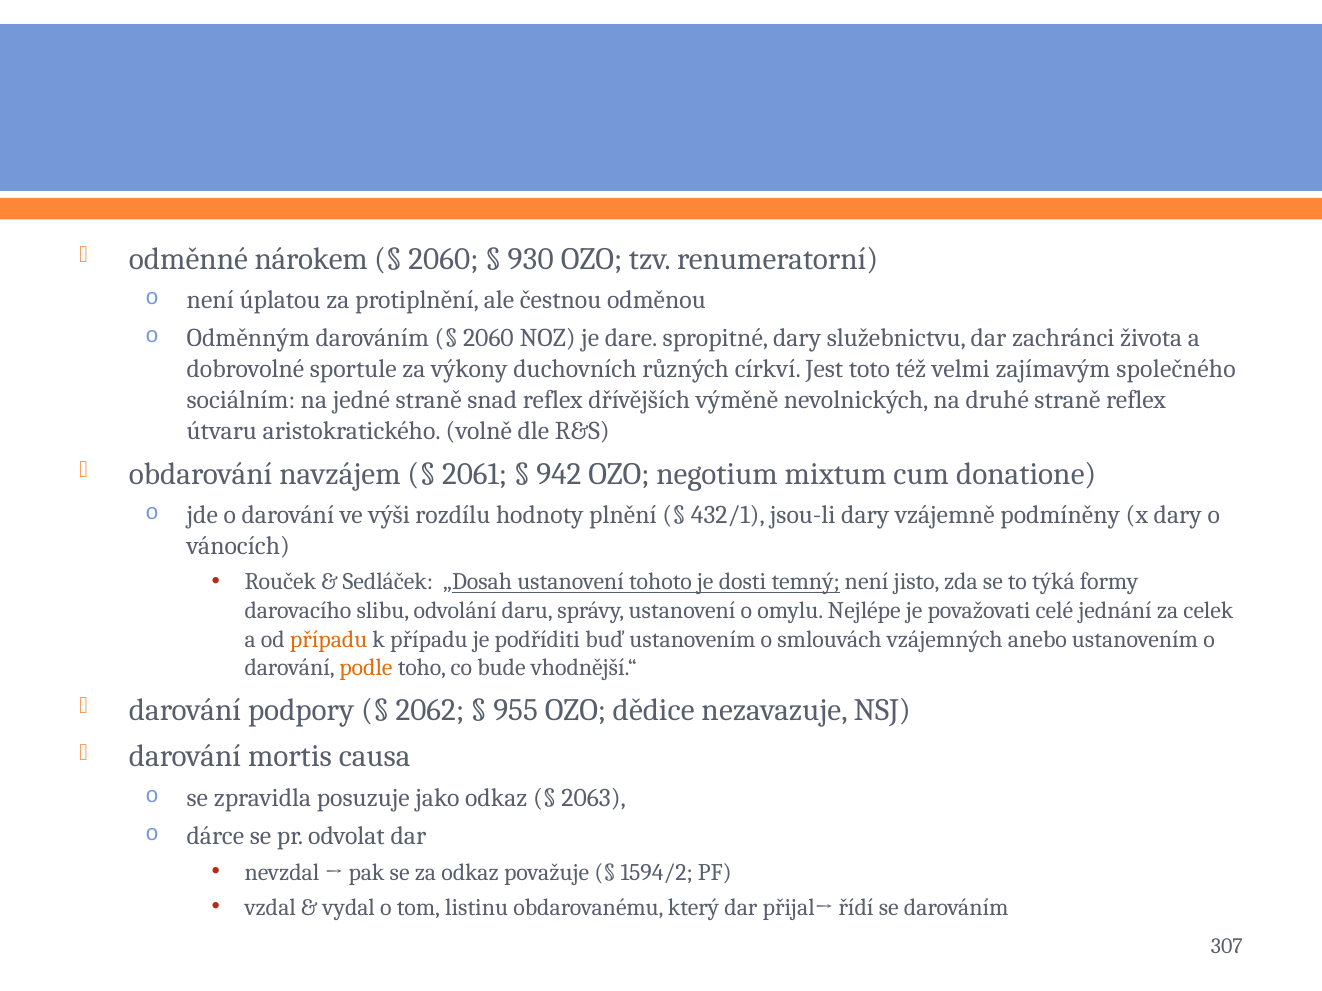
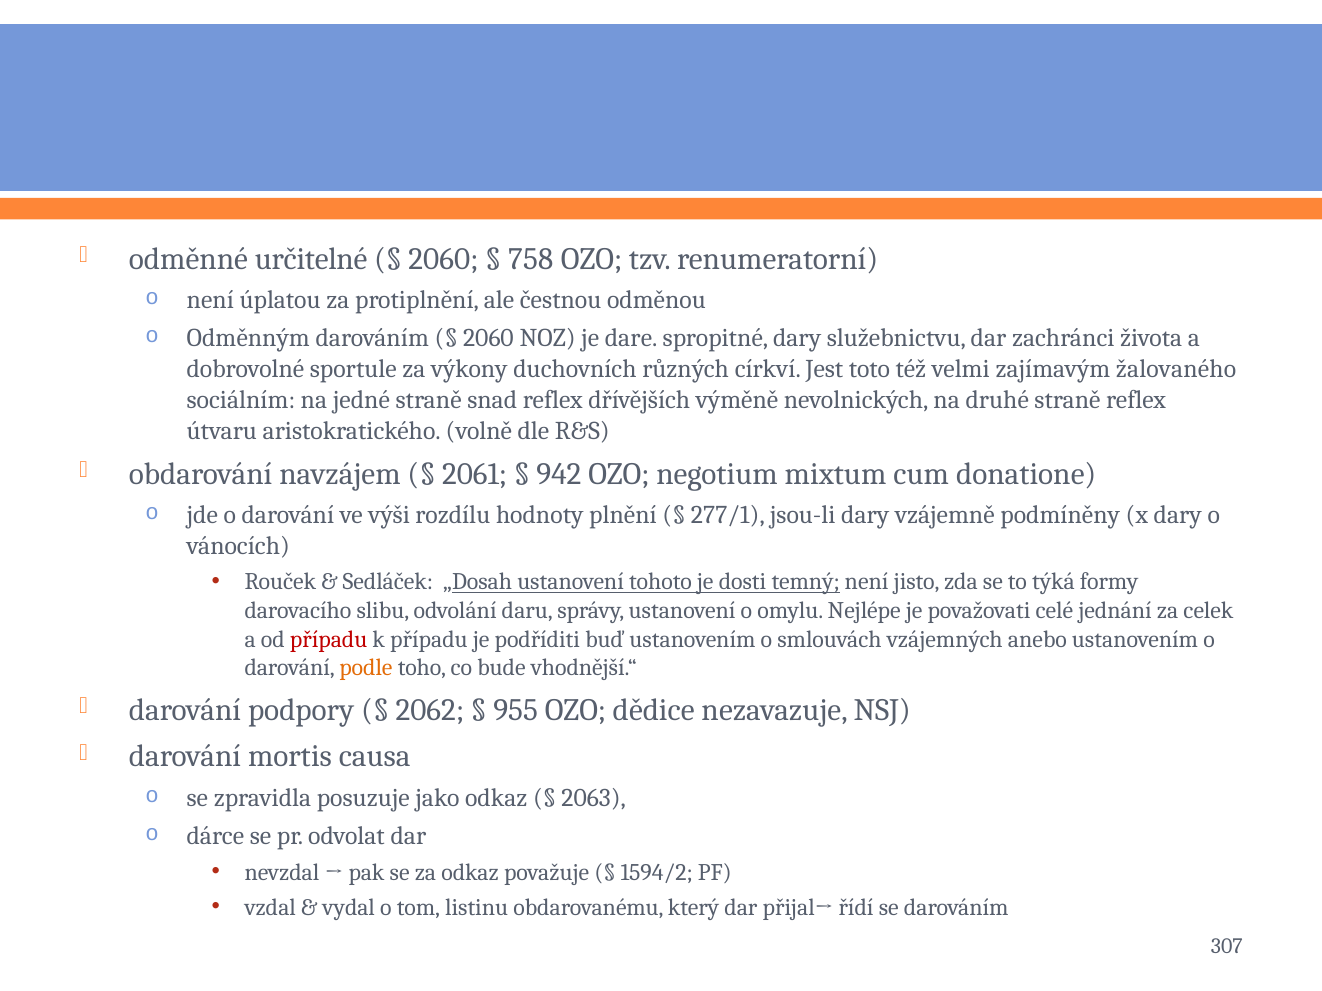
nárokem: nárokem -> určitelné
930: 930 -> 758
společného: společného -> žalovaného
432/1: 432/1 -> 277/1
případu at (329, 640) colour: orange -> red
